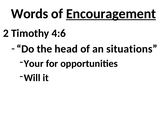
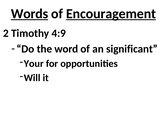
Words underline: none -> present
4:6: 4:6 -> 4:9
head: head -> word
situations: situations -> significant
